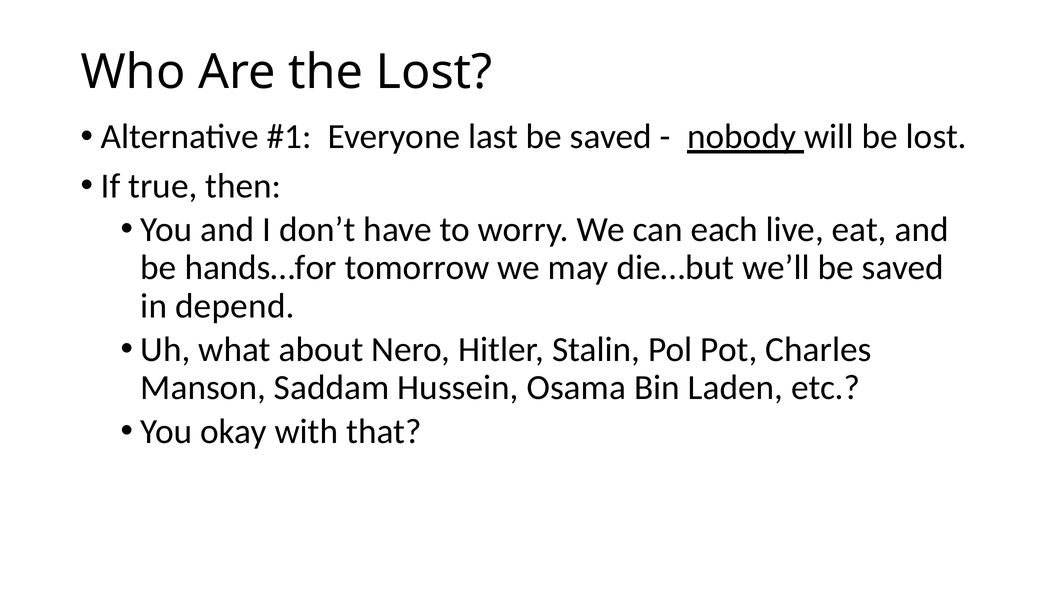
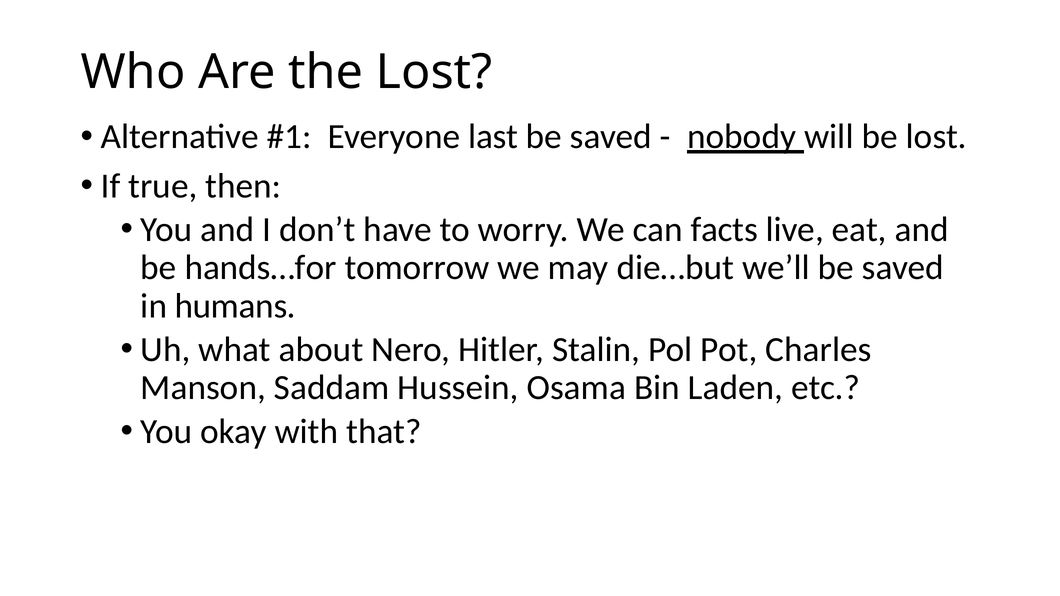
each: each -> facts
depend: depend -> humans
